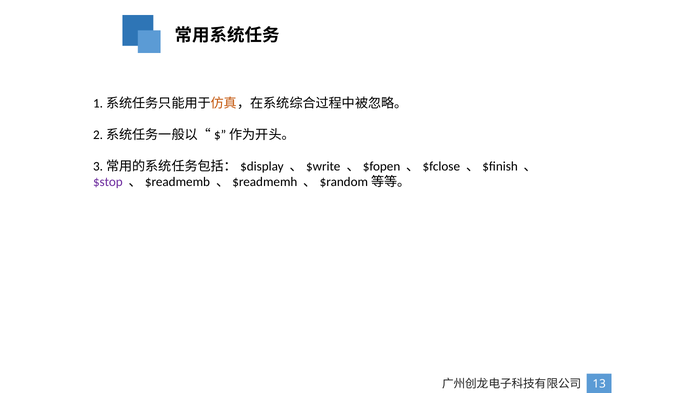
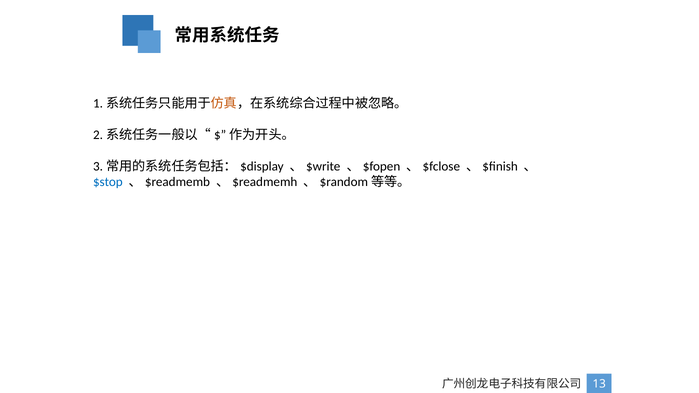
$stop colour: purple -> blue
